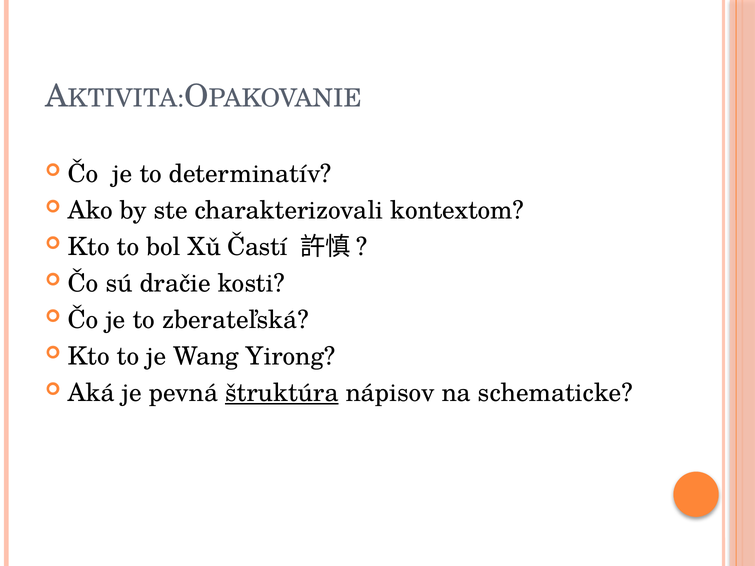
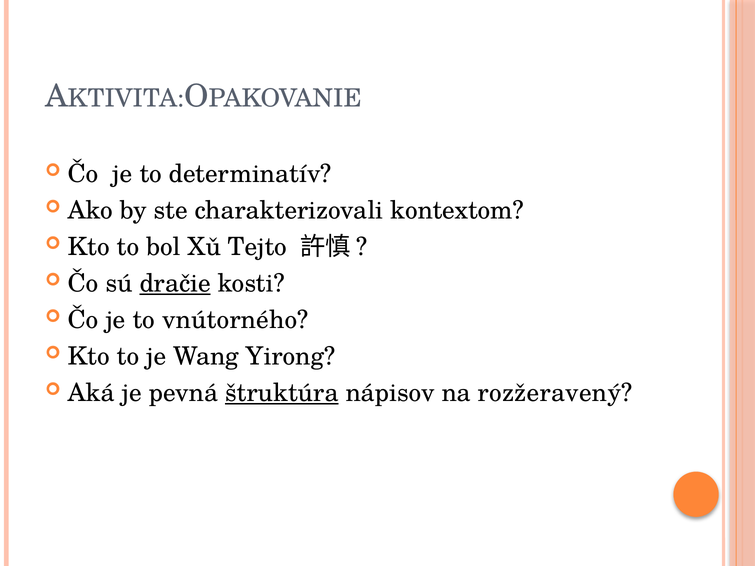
Častí: Častí -> Tejto
dračie underline: none -> present
zberateľská: zberateľská -> vnútorného
schematicke: schematicke -> rozžeravený
